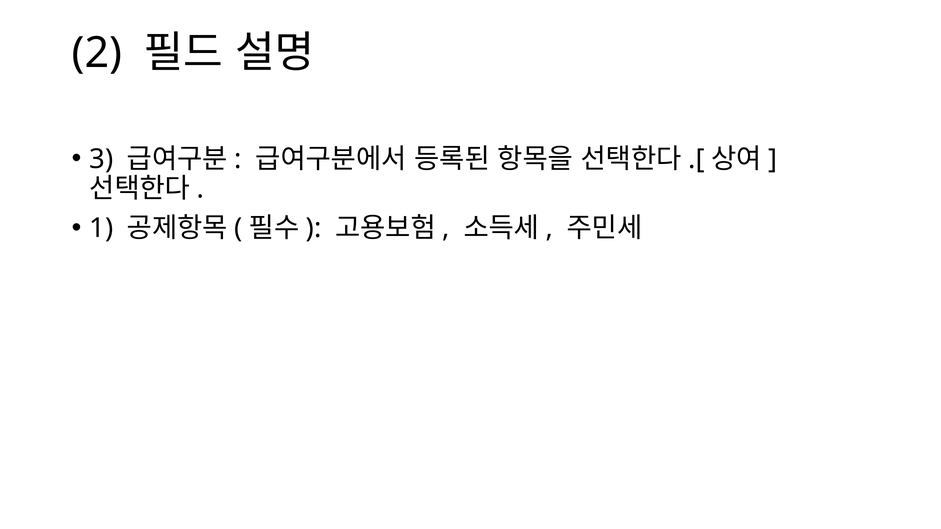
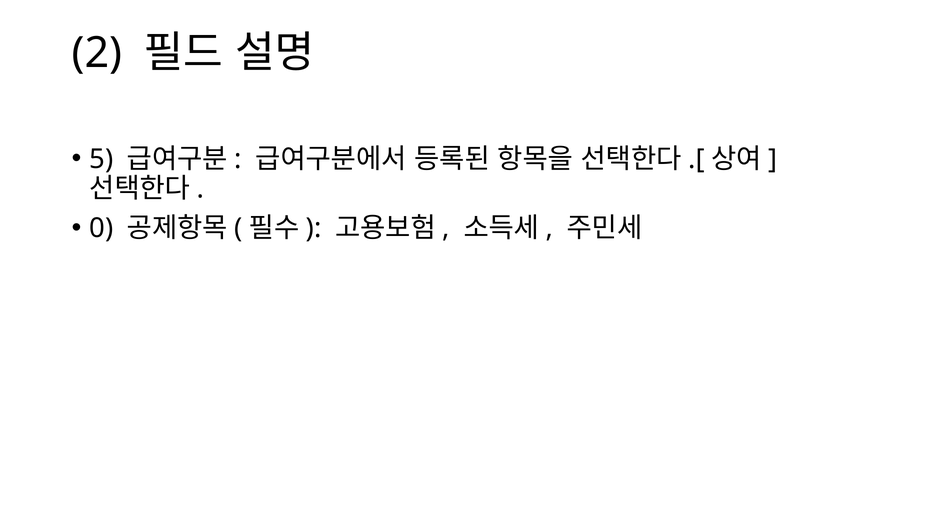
3: 3 -> 5
1: 1 -> 0
